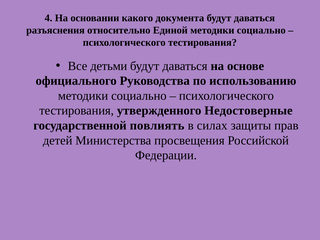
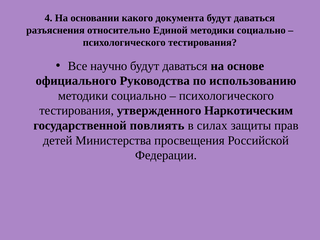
детьми: детьми -> научно
Недостоверные: Недостоверные -> Наркотическим
